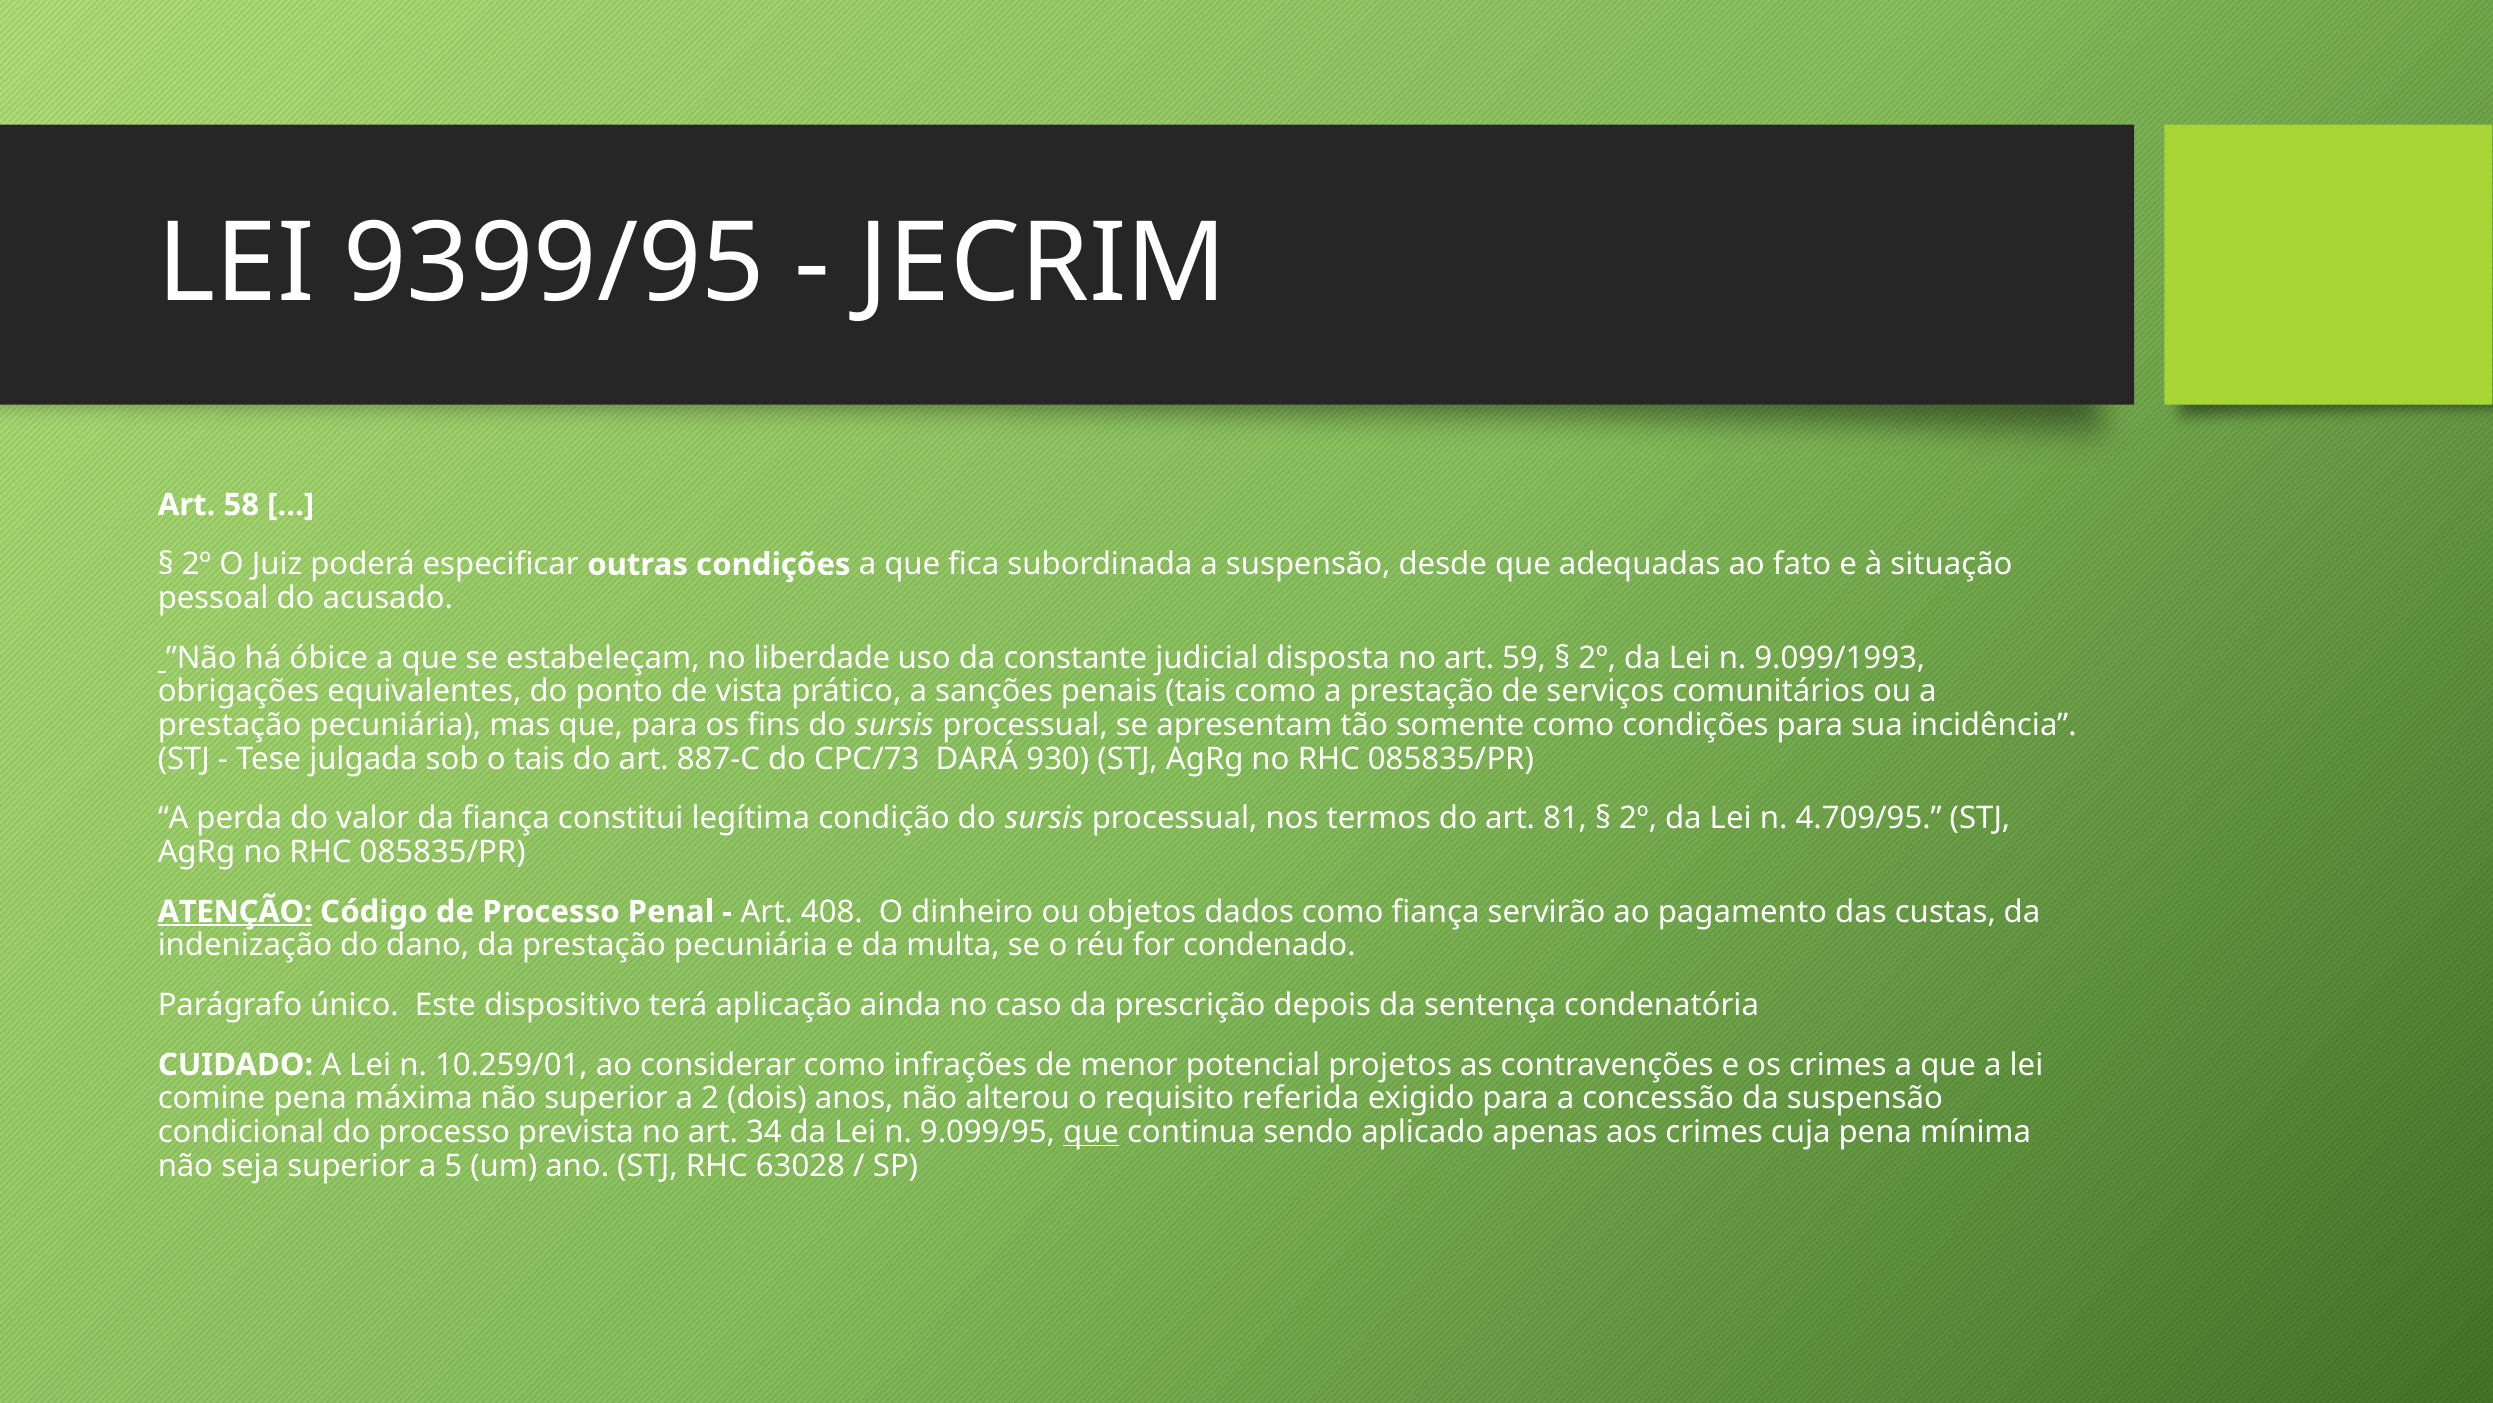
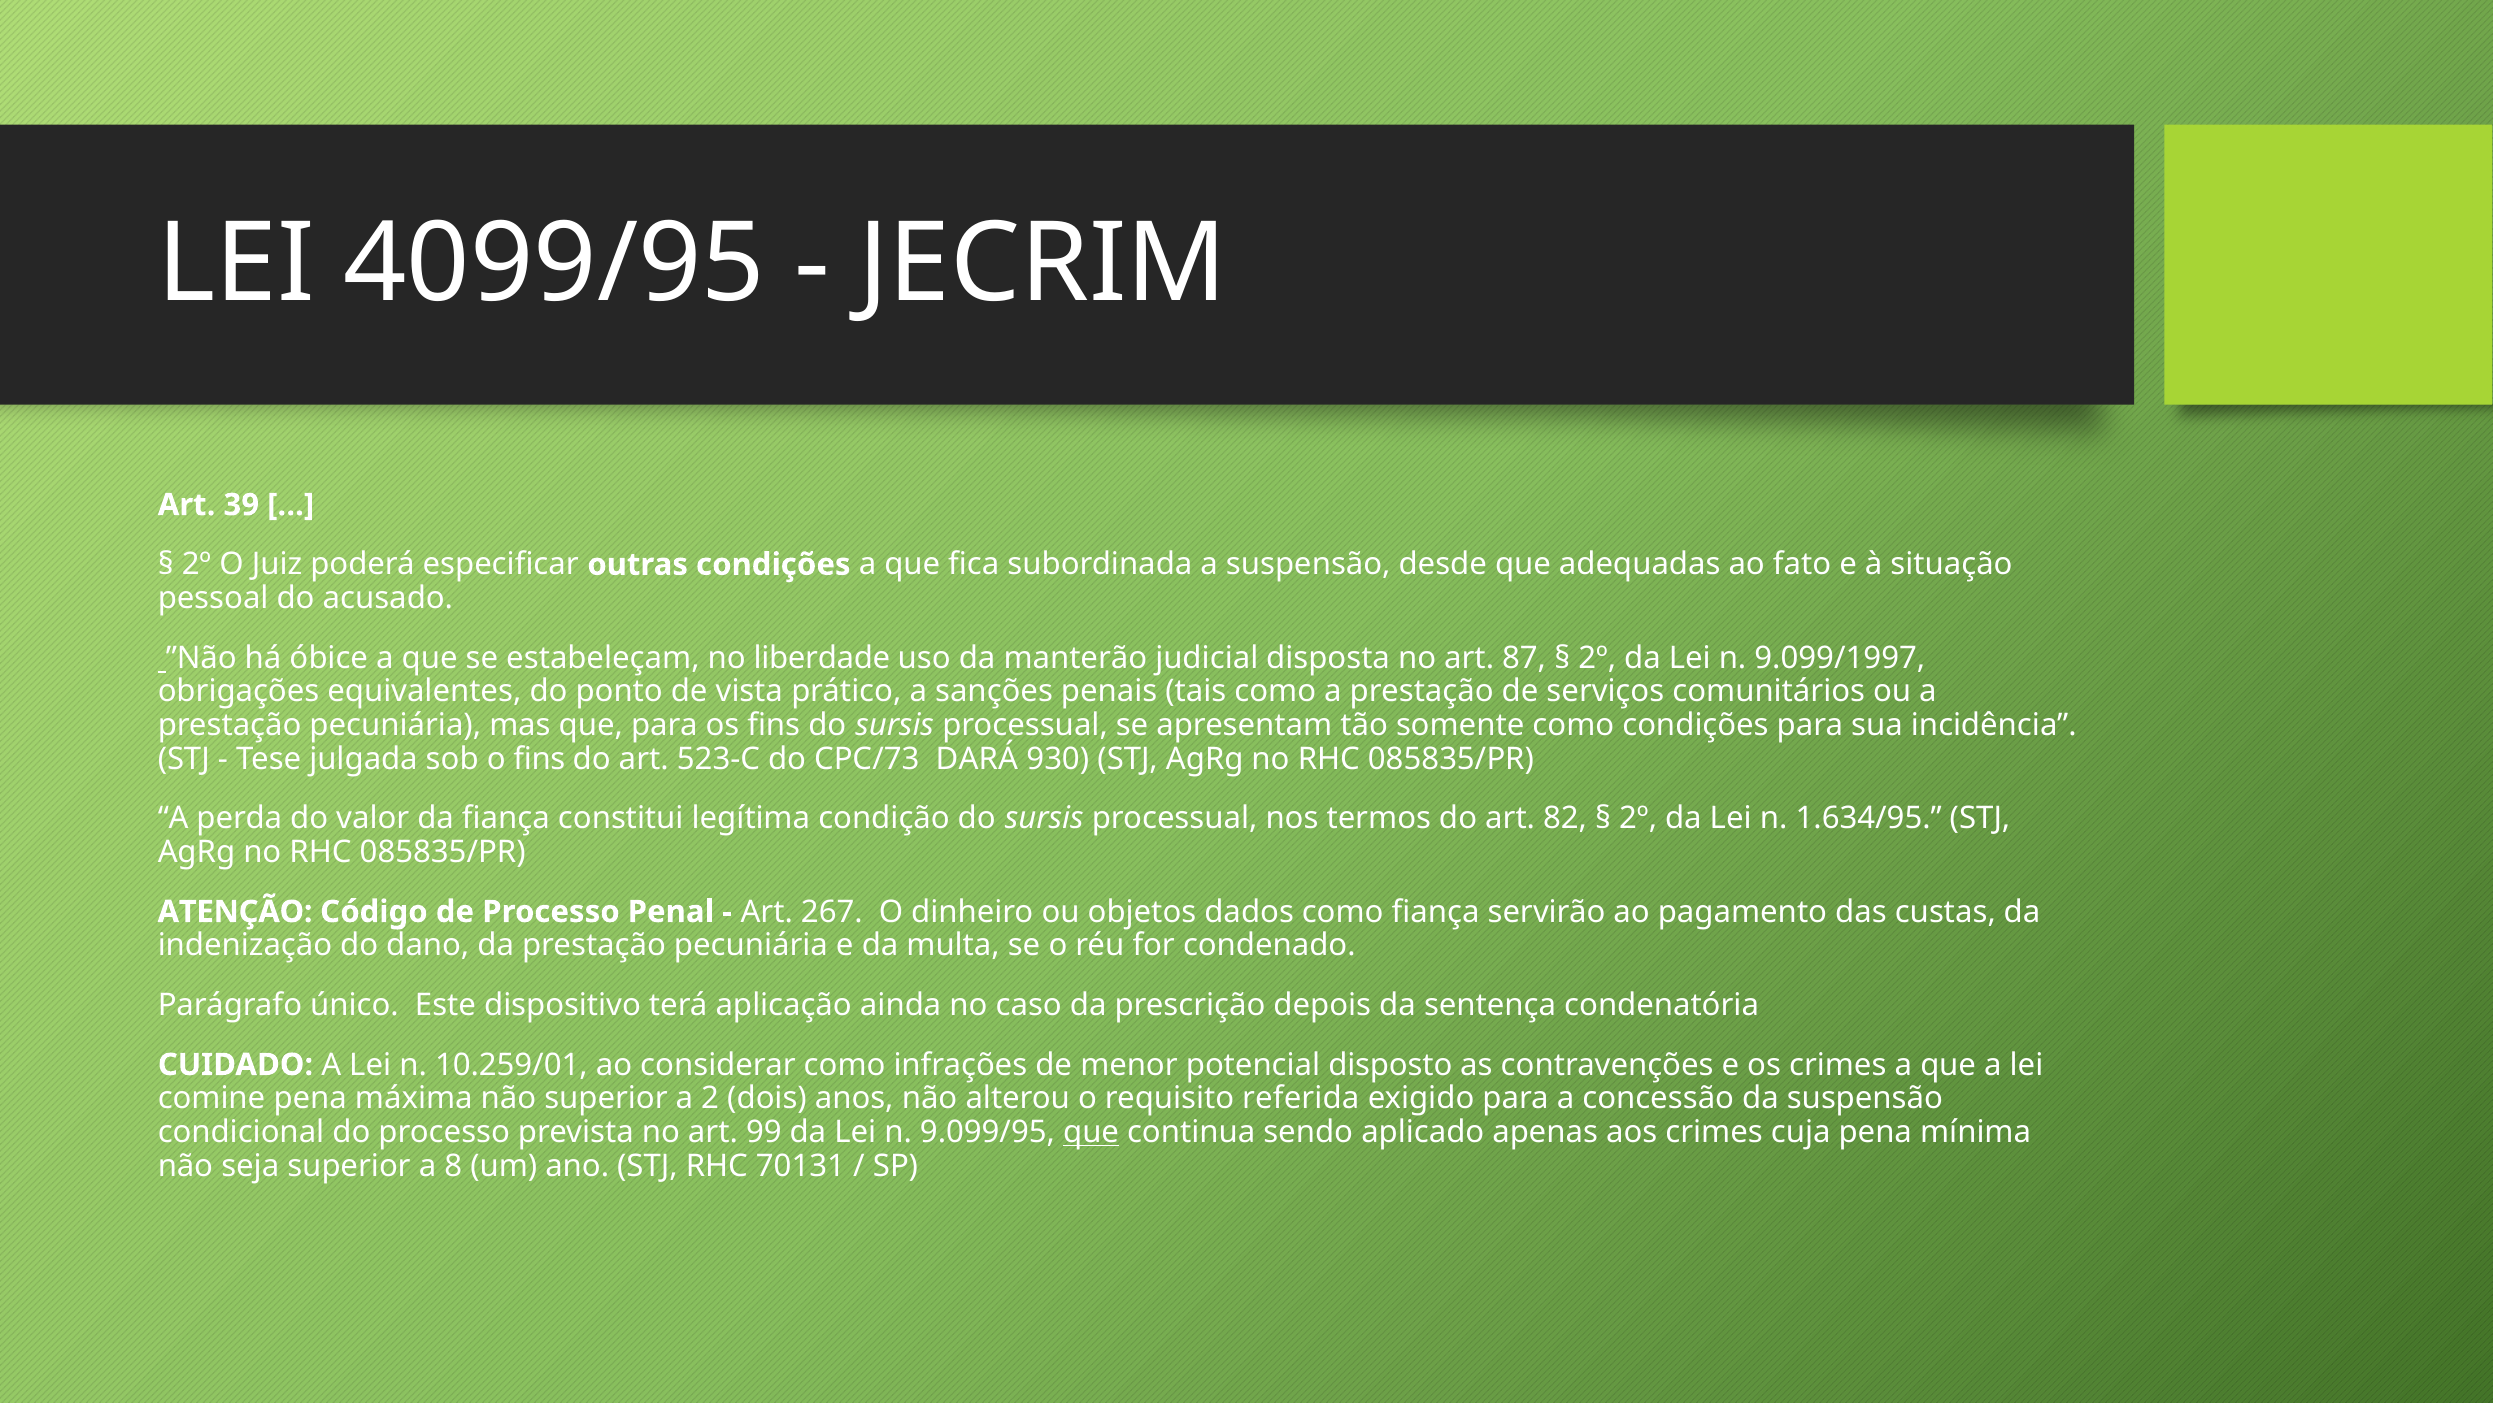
9399/95: 9399/95 -> 4099/95
58: 58 -> 39
constante: constante -> manterão
59: 59 -> 87
9.099/1993: 9.099/1993 -> 9.099/1997
o tais: tais -> fins
887-C: 887-C -> 523-C
81: 81 -> 82
4.709/95: 4.709/95 -> 1.634/95
ATENÇÃO underline: present -> none
408: 408 -> 267
projetos: projetos -> disposto
34: 34 -> 99
5: 5 -> 8
63028: 63028 -> 70131
